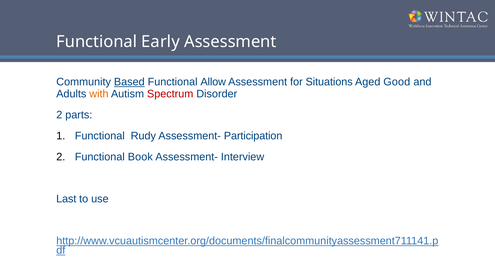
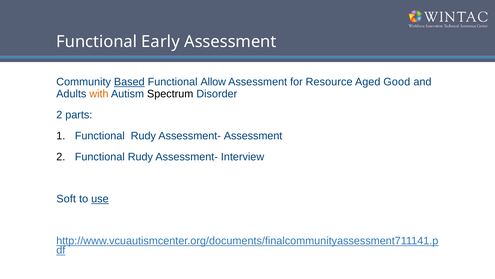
Situations: Situations -> Resource
Spectrum colour: red -> black
Assessment- Participation: Participation -> Assessment
2 Functional Book: Book -> Rudy
Last: Last -> Soft
use underline: none -> present
